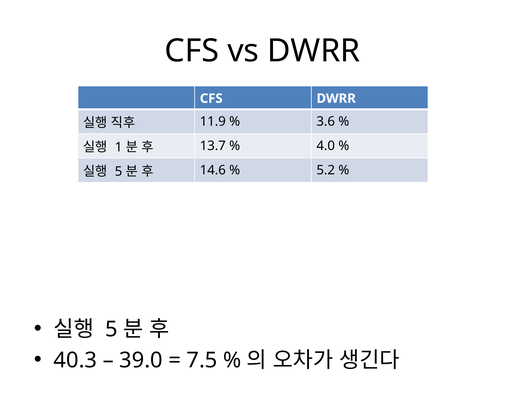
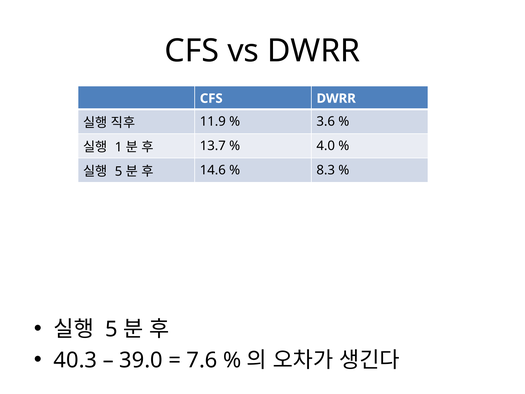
5.2: 5.2 -> 8.3
7.5: 7.5 -> 7.6
